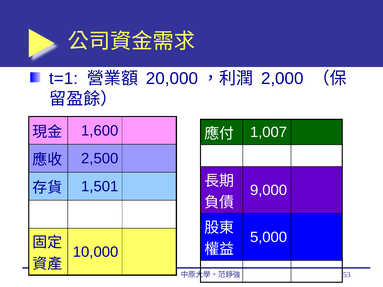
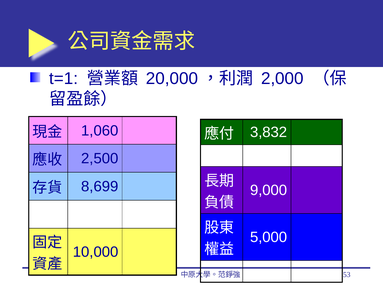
1,600: 1,600 -> 1,060
1,007: 1,007 -> 3,832
1,501: 1,501 -> 8,699
